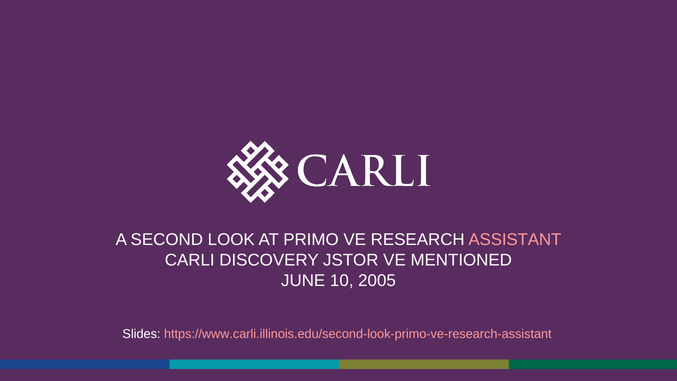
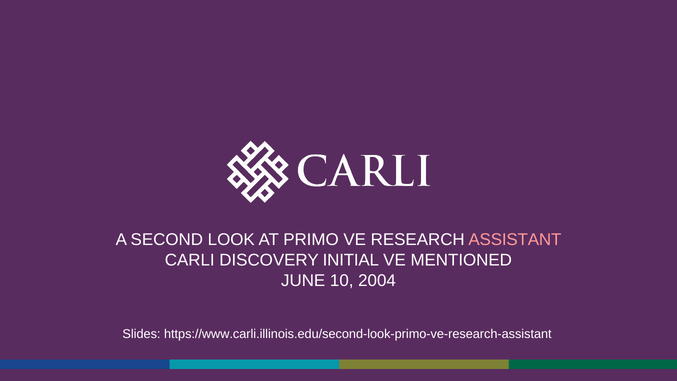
JSTOR: JSTOR -> INITIAL
2005: 2005 -> 2004
https://www.carli.illinois.edu/second-look-primo-ve-research-assistant colour: pink -> white
